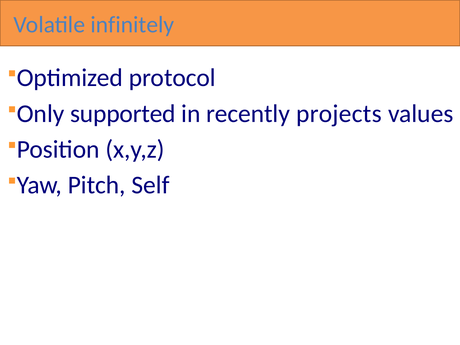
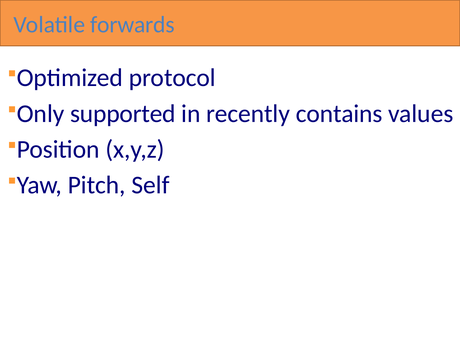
infinitely: infinitely -> forwards
projects: projects -> contains
